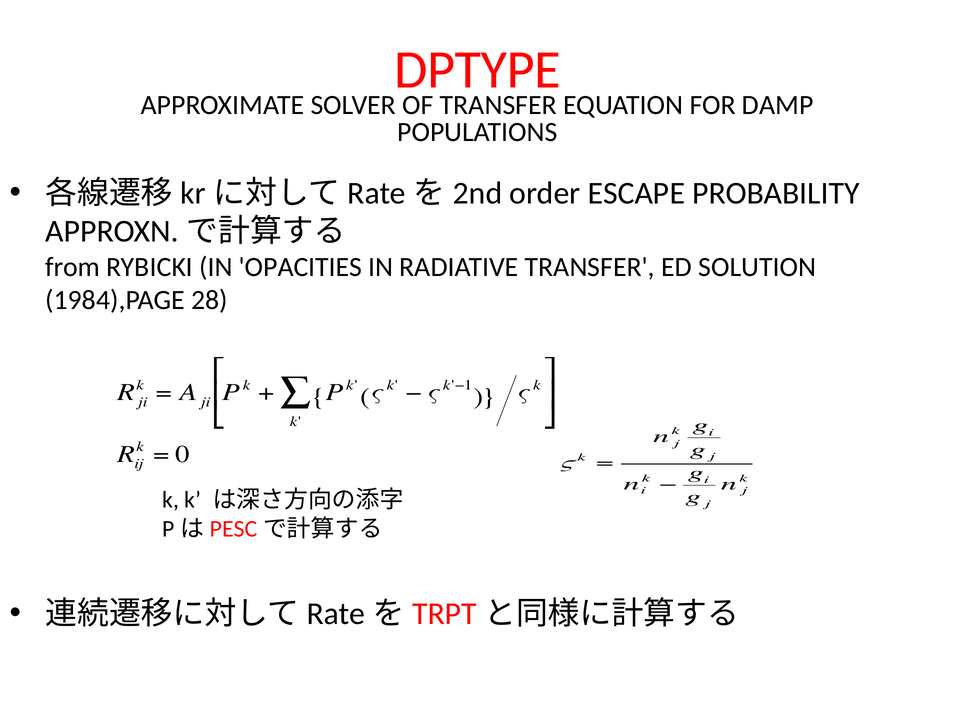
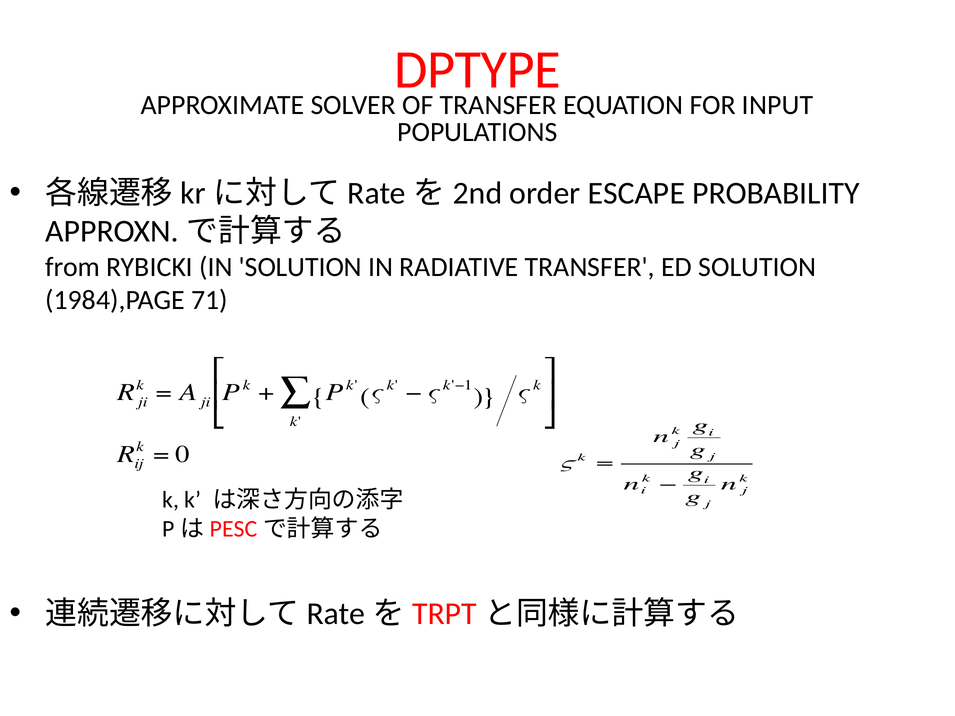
DAMP: DAMP -> INPUT
IN OPACITIES: OPACITIES -> SOLUTION
28: 28 -> 71
